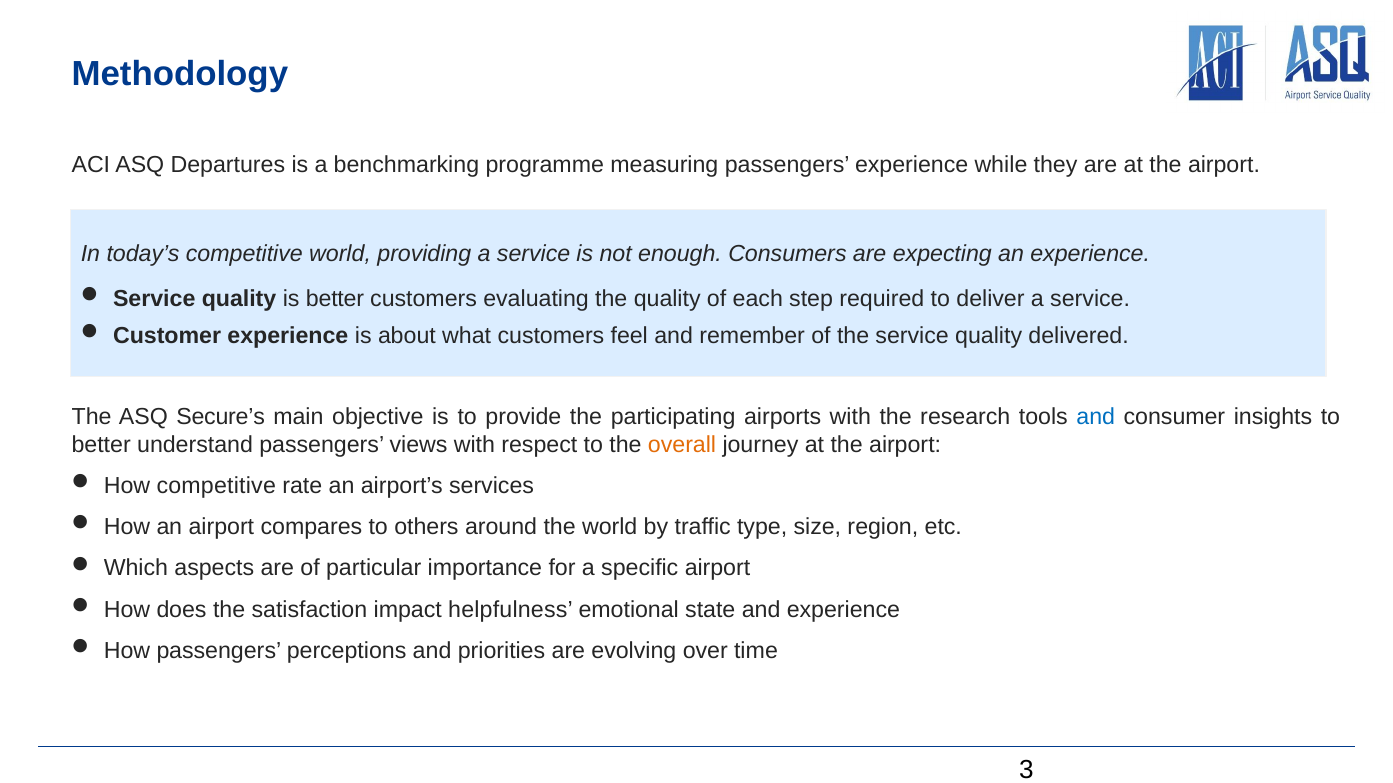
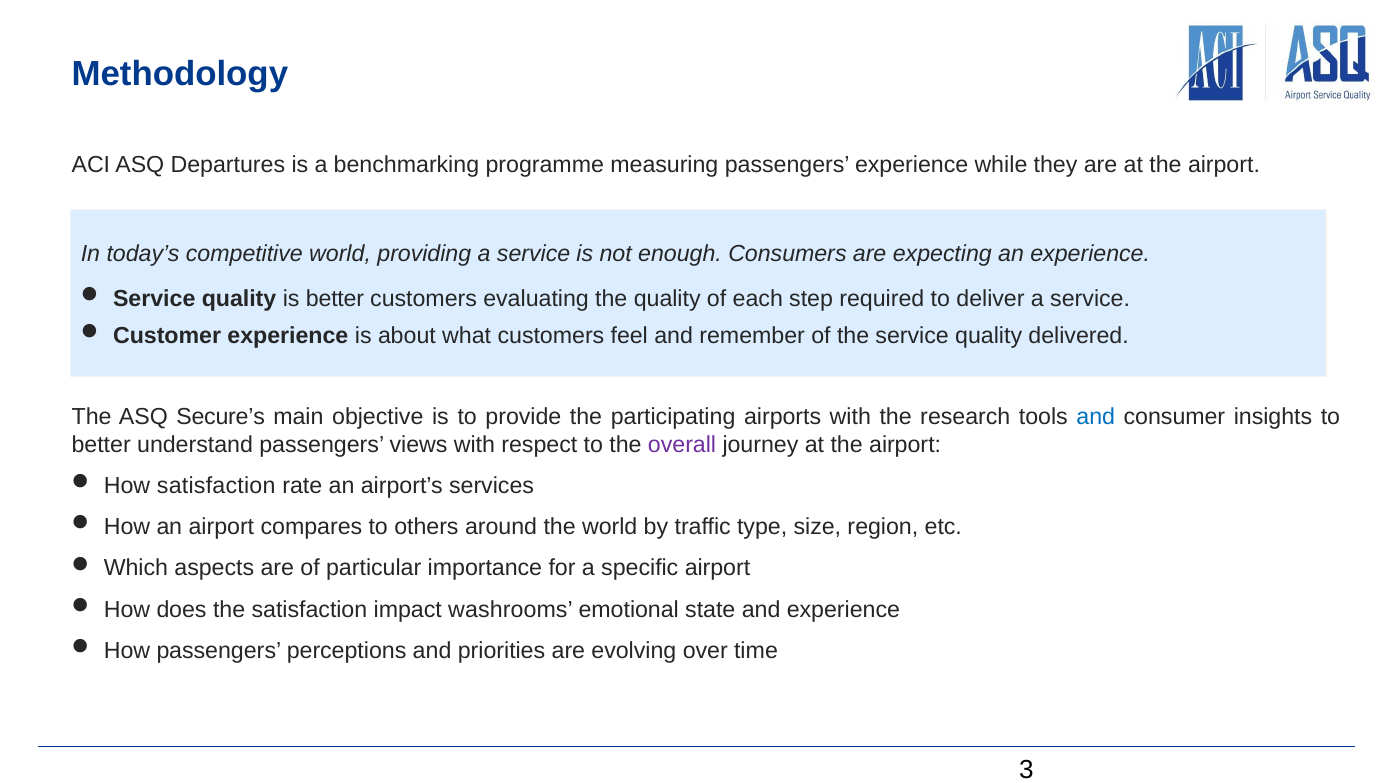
overall colour: orange -> purple
How competitive: competitive -> satisfaction
helpfulness: helpfulness -> washrooms
